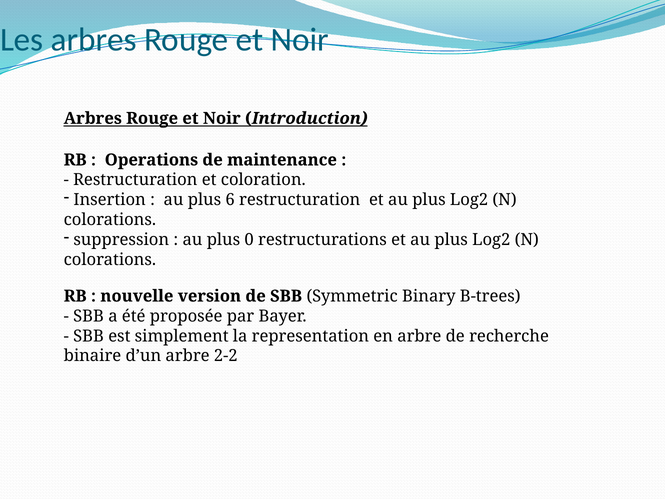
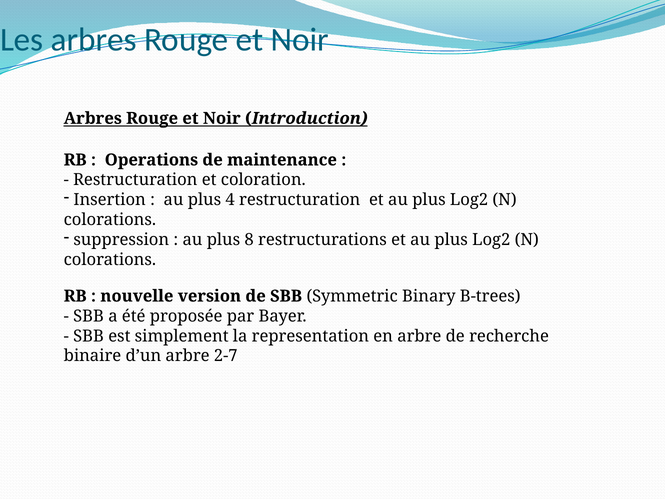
6: 6 -> 4
0: 0 -> 8
2-2: 2-2 -> 2-7
